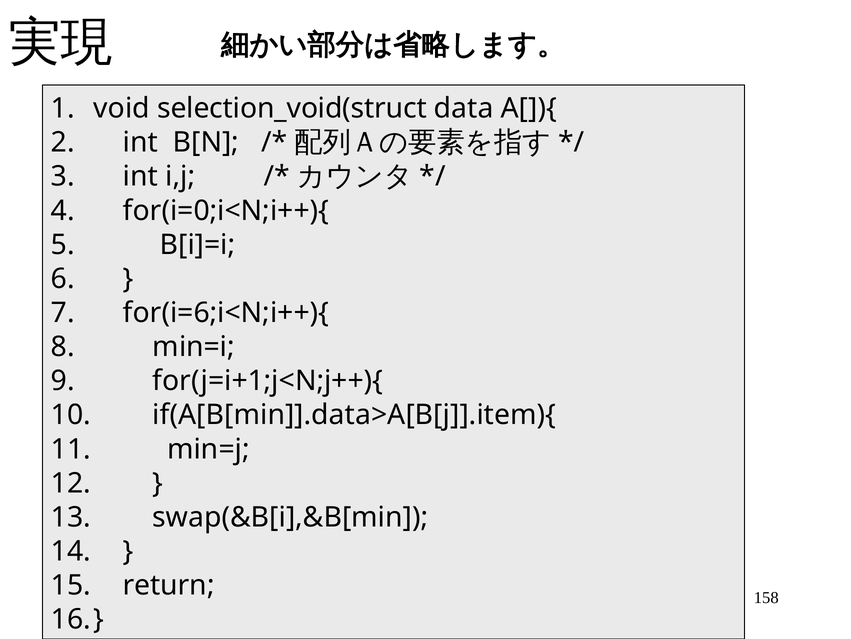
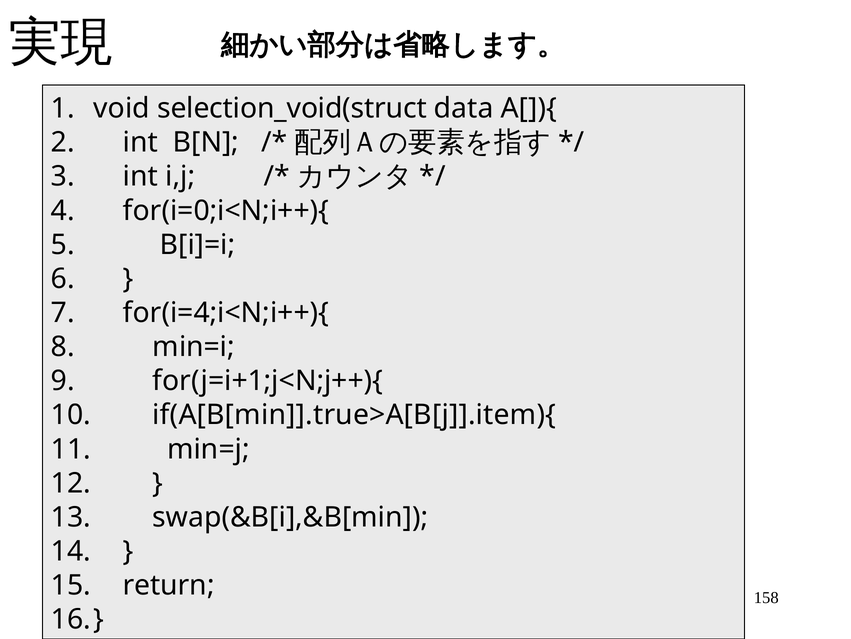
for(i=6;i<N;i++){: for(i=6;i<N;i++){ -> for(i=4;i<N;i++){
if(A[B[min]].data>A[B[j]].item){: if(A[B[min]].data>A[B[j]].item){ -> if(A[B[min]].true>A[B[j]].item){
